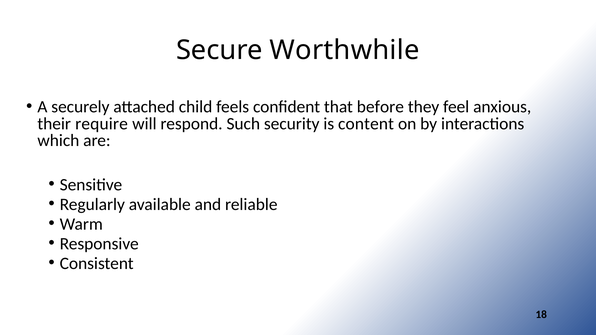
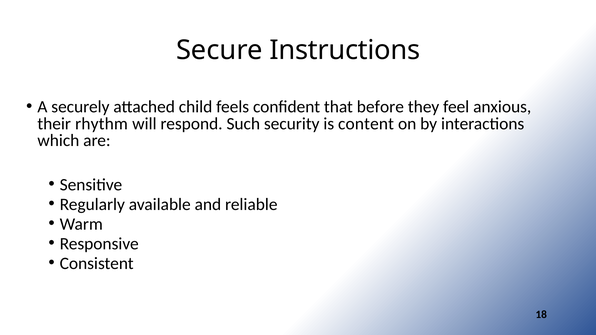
Worthwhile: Worthwhile -> Instructions
require: require -> rhythm
